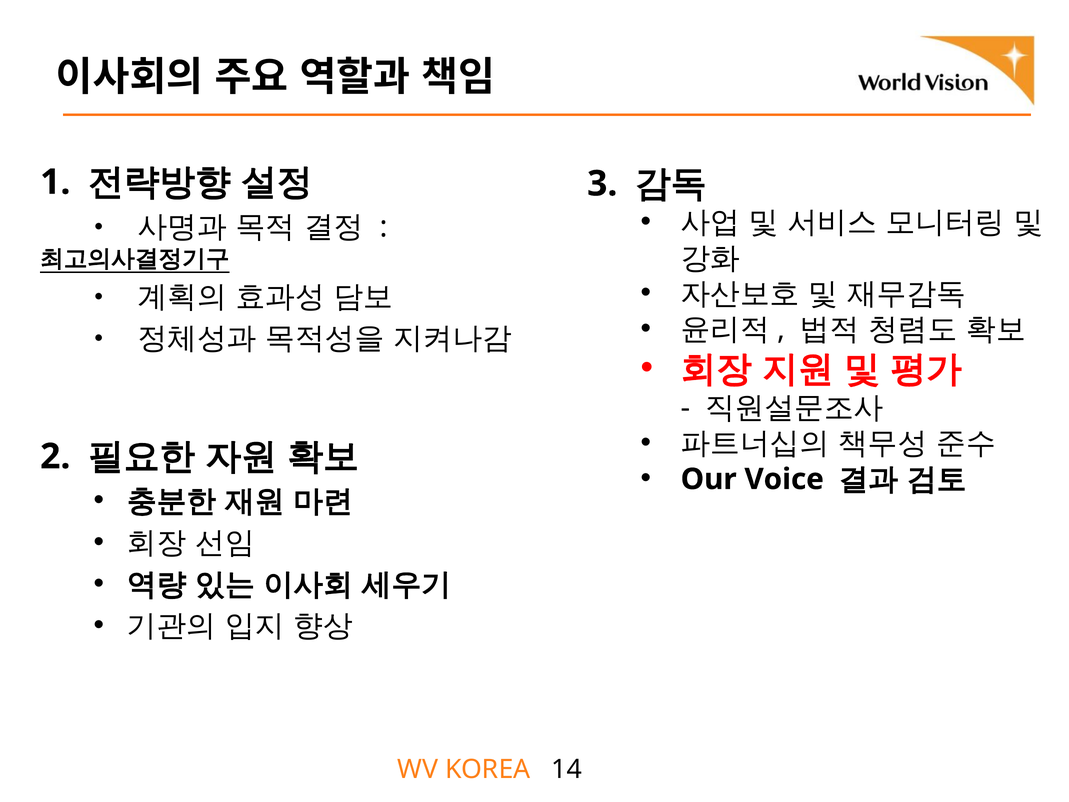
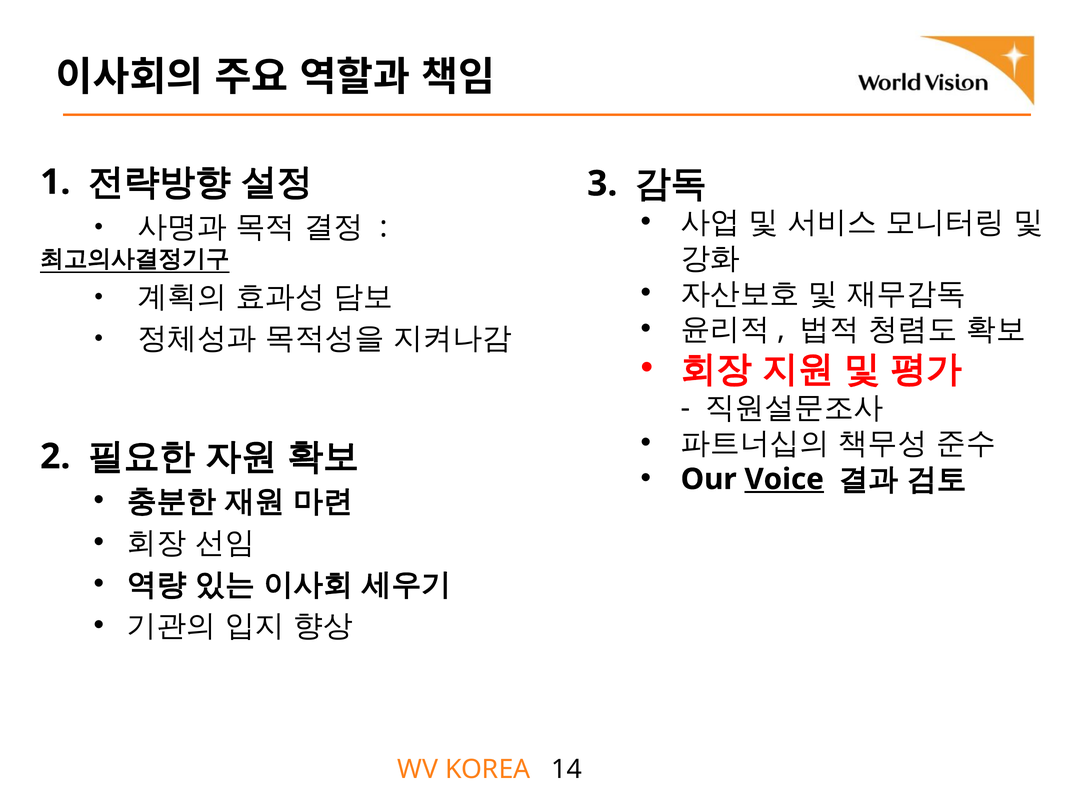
Voice underline: none -> present
